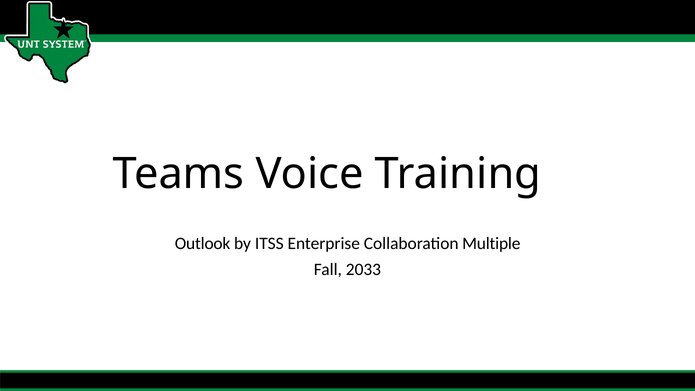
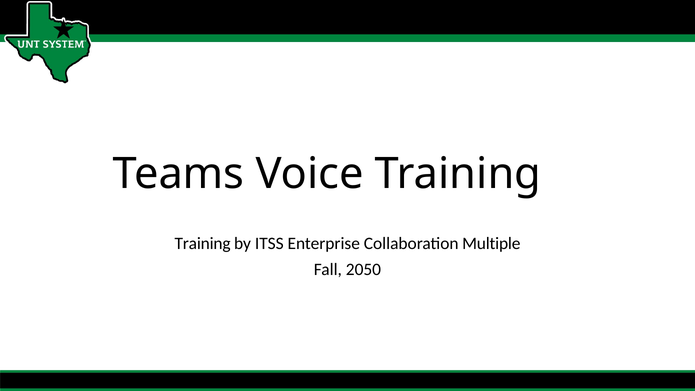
Outlook at (203, 243): Outlook -> Training
2033: 2033 -> 2050
